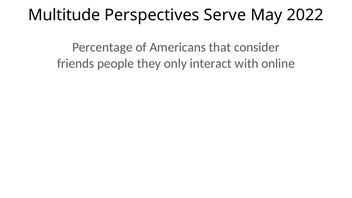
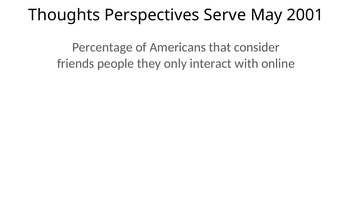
Multitude: Multitude -> Thoughts
2022: 2022 -> 2001
